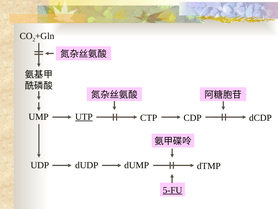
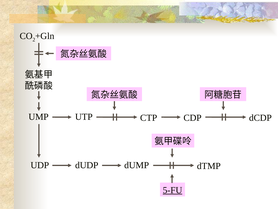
UTP underline: present -> none
